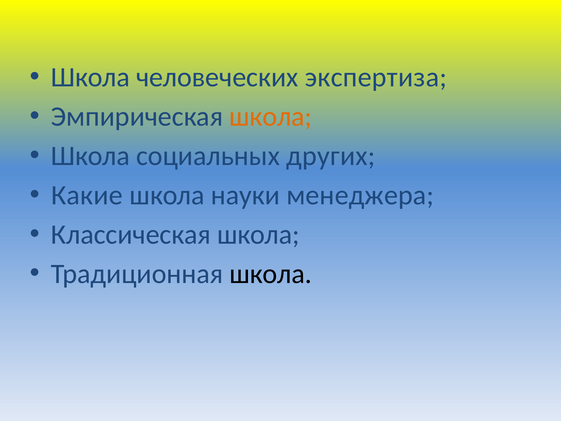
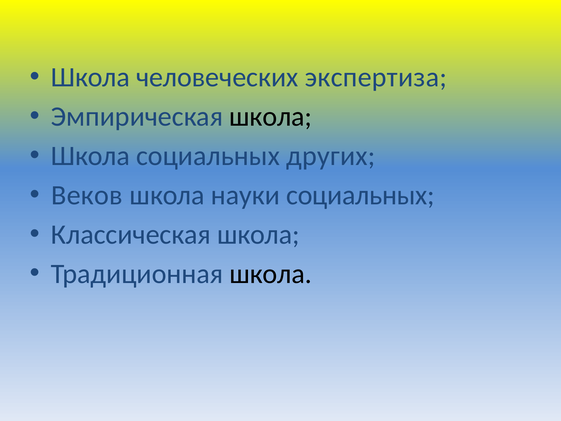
школа at (271, 117) colour: orange -> black
Какие: Какие -> Веков
науки менеджера: менеджера -> социальных
